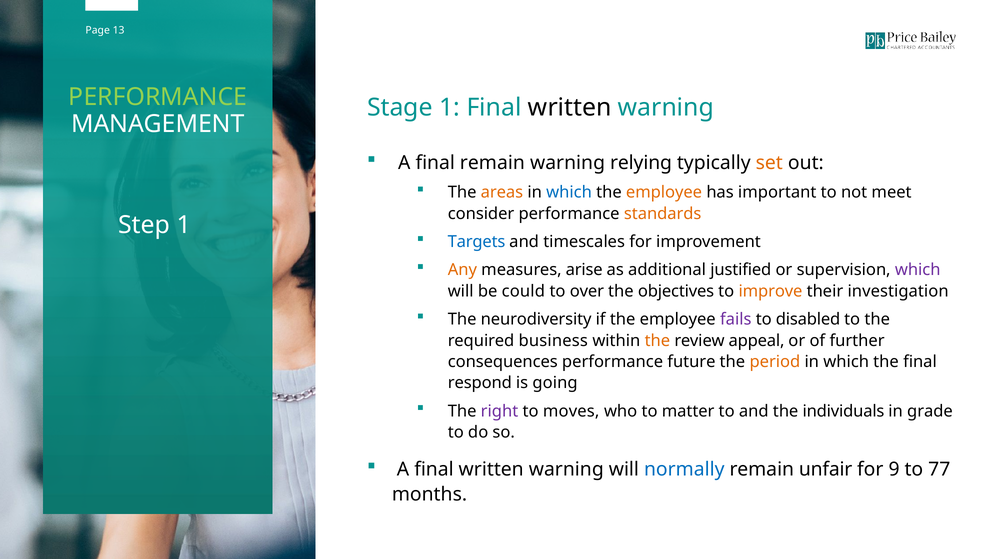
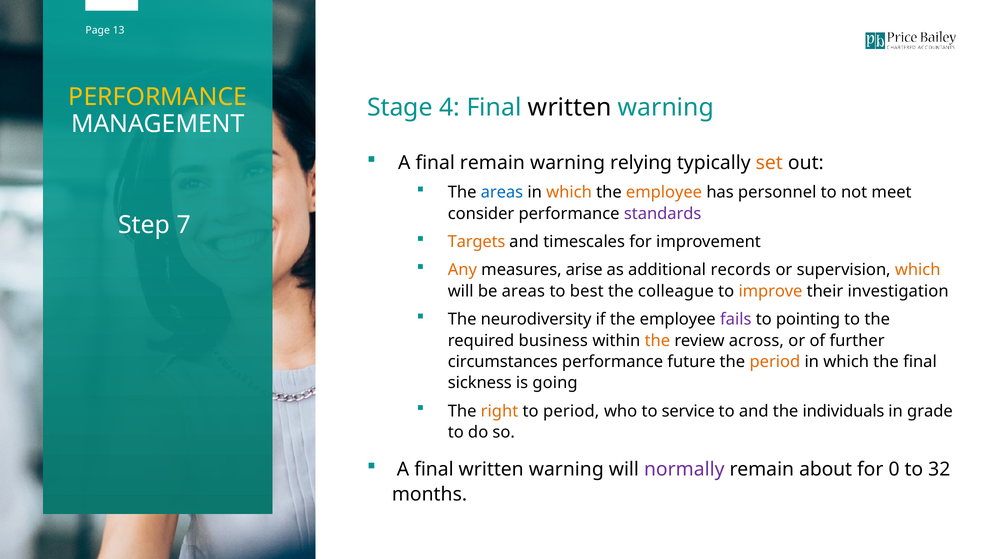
PERFORMANCE at (158, 97) colour: light green -> yellow
Stage 1: 1 -> 4
areas at (502, 192) colour: orange -> blue
which at (569, 192) colour: blue -> orange
important: important -> personnel
standards colour: orange -> purple
Step 1: 1 -> 7
Targets colour: blue -> orange
justified: justified -> records
which at (918, 270) colour: purple -> orange
be could: could -> areas
over: over -> best
objectives: objectives -> colleague
disabled: disabled -> pointing
appeal: appeal -> across
consequences: consequences -> circumstances
respond: respond -> sickness
right colour: purple -> orange
to moves: moves -> period
matter: matter -> service
normally colour: blue -> purple
unfair: unfair -> about
9: 9 -> 0
77: 77 -> 32
